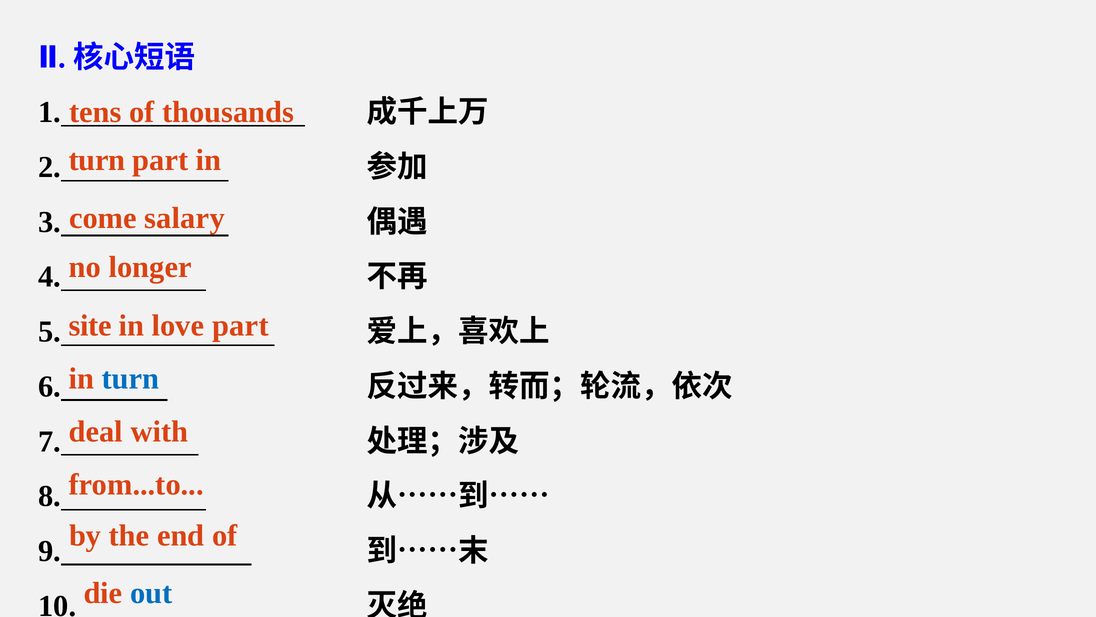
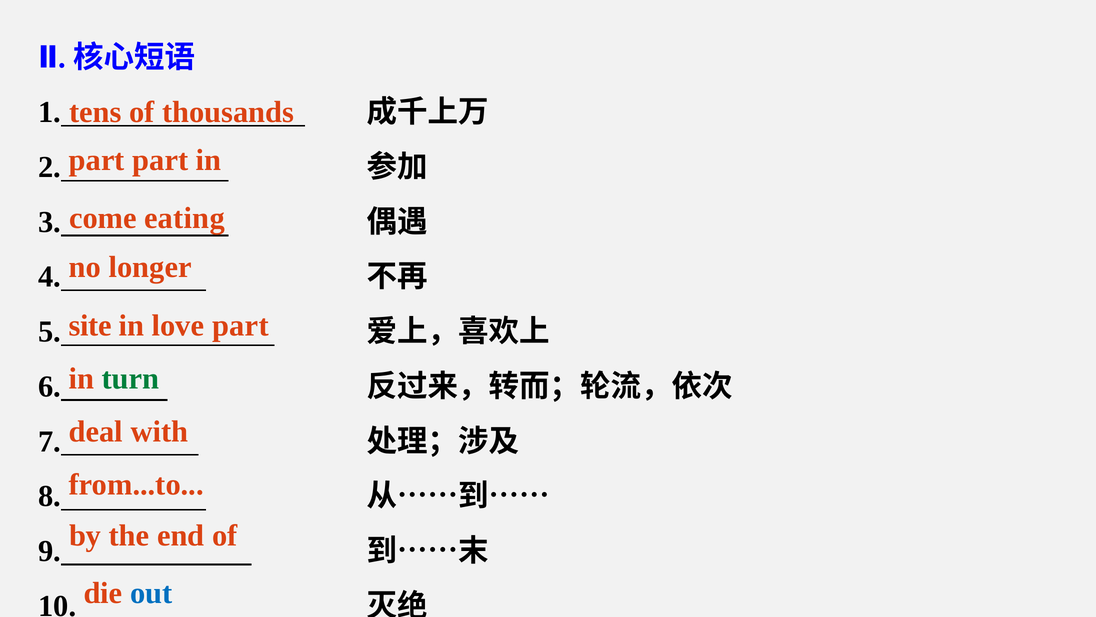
turn at (97, 160): turn -> part
salary: salary -> eating
turn at (130, 379) colour: blue -> green
